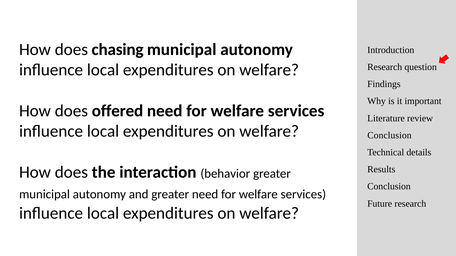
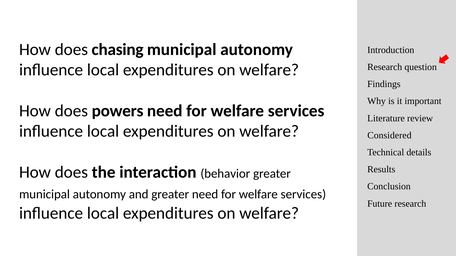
offered: offered -> powers
Conclusion at (389, 136): Conclusion -> Considered
